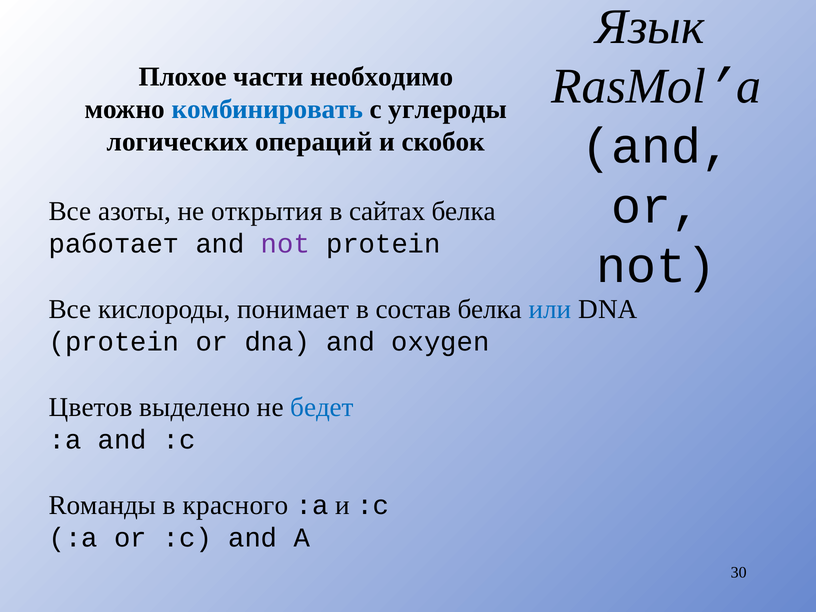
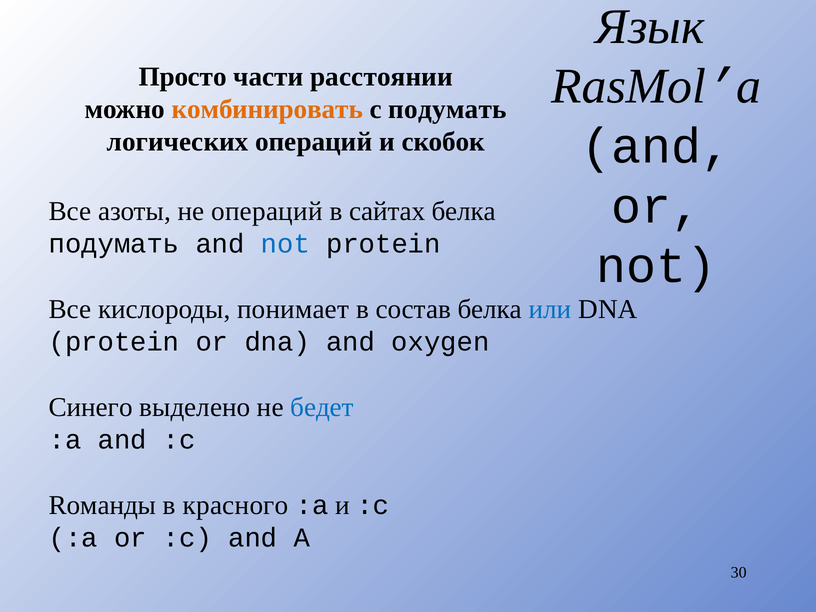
Плохое: Плохое -> Просто
необходимо: необходимо -> расстоянии
комбинировать colour: blue -> orange
с углероды: углероды -> подумать
не открытия: открытия -> операций
работает at (114, 244): работает -> подумать
not at (285, 244) colour: purple -> blue
Цветов: Цветов -> Синего
